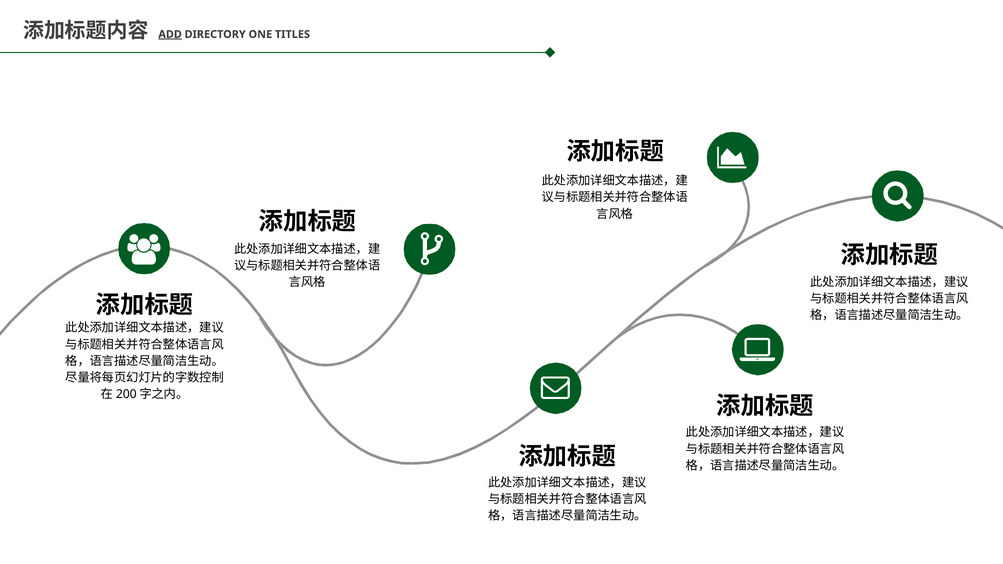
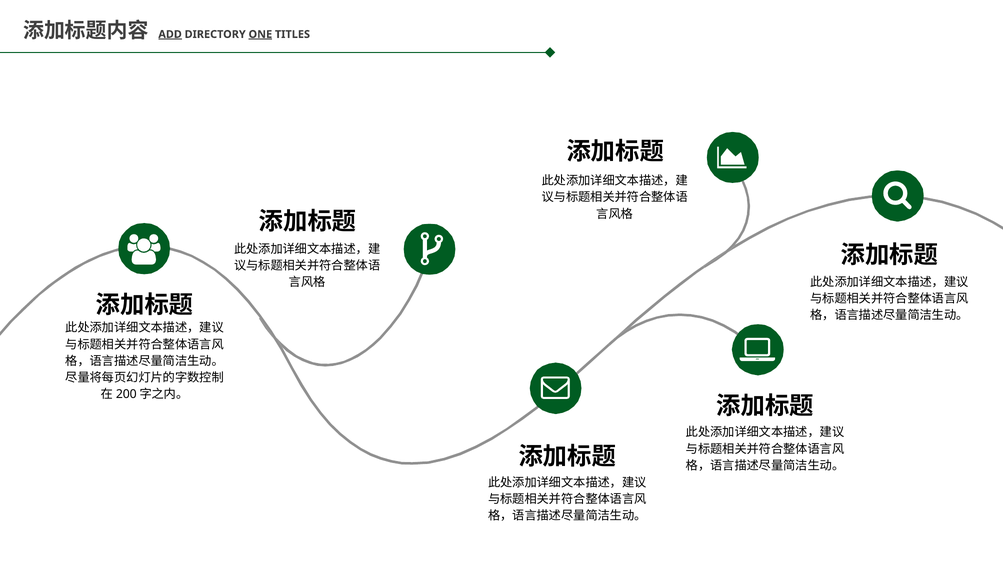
ONE underline: none -> present
